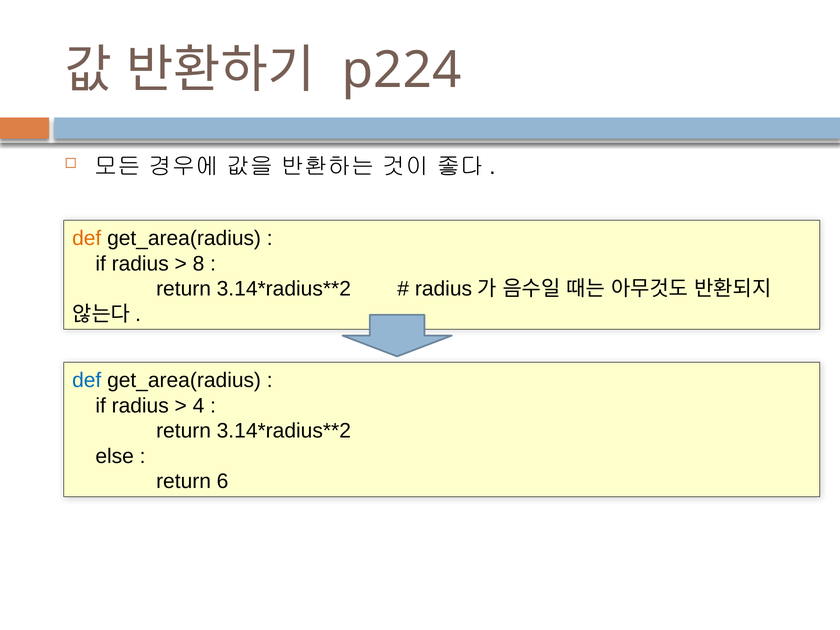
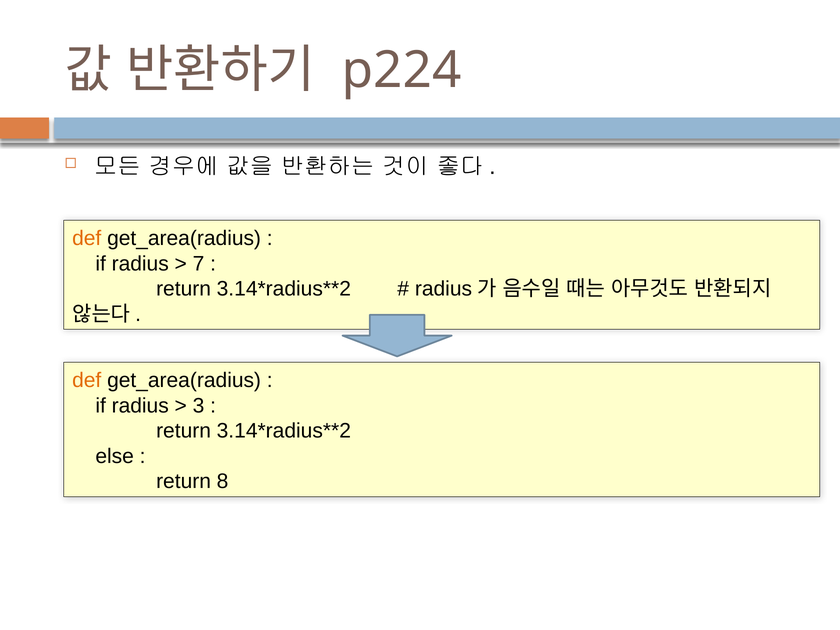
8: 8 -> 7
def at (87, 381) colour: blue -> orange
4: 4 -> 3
6: 6 -> 8
